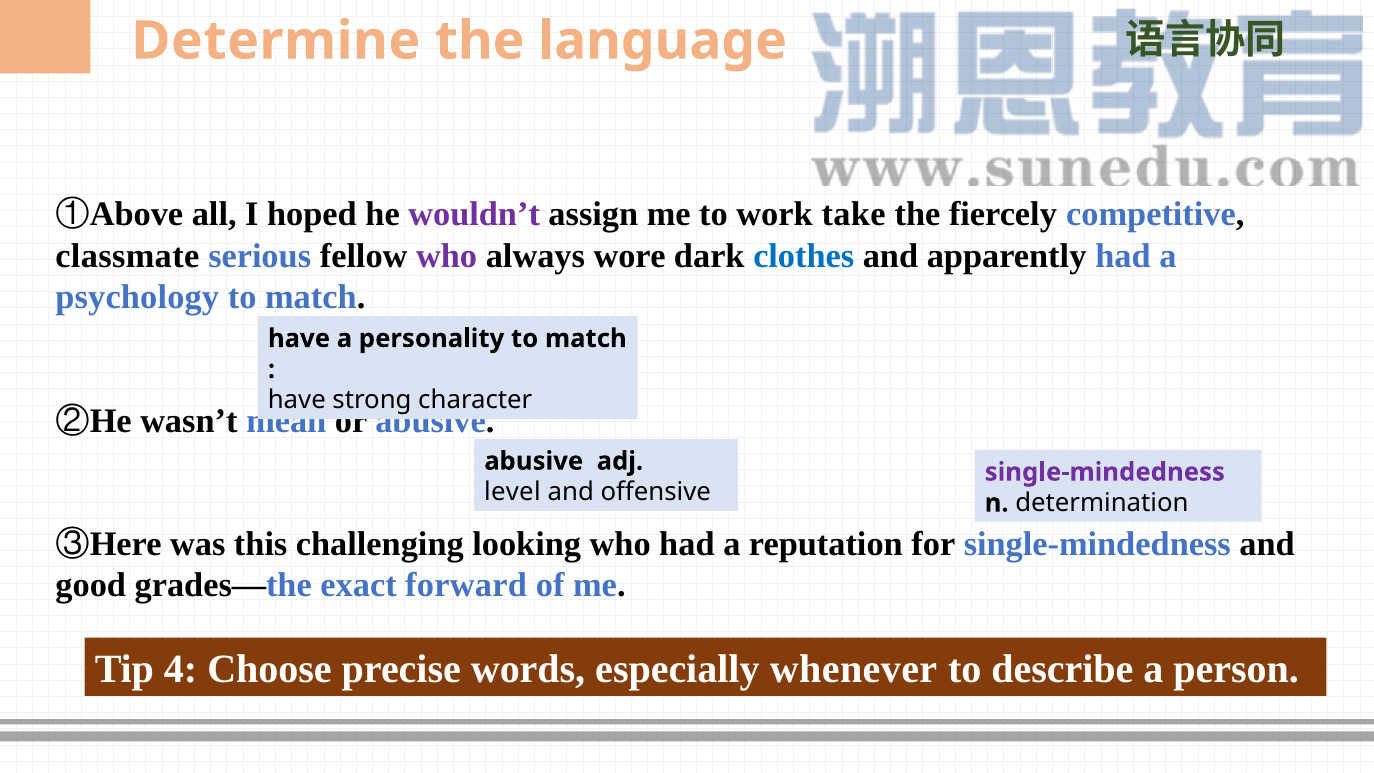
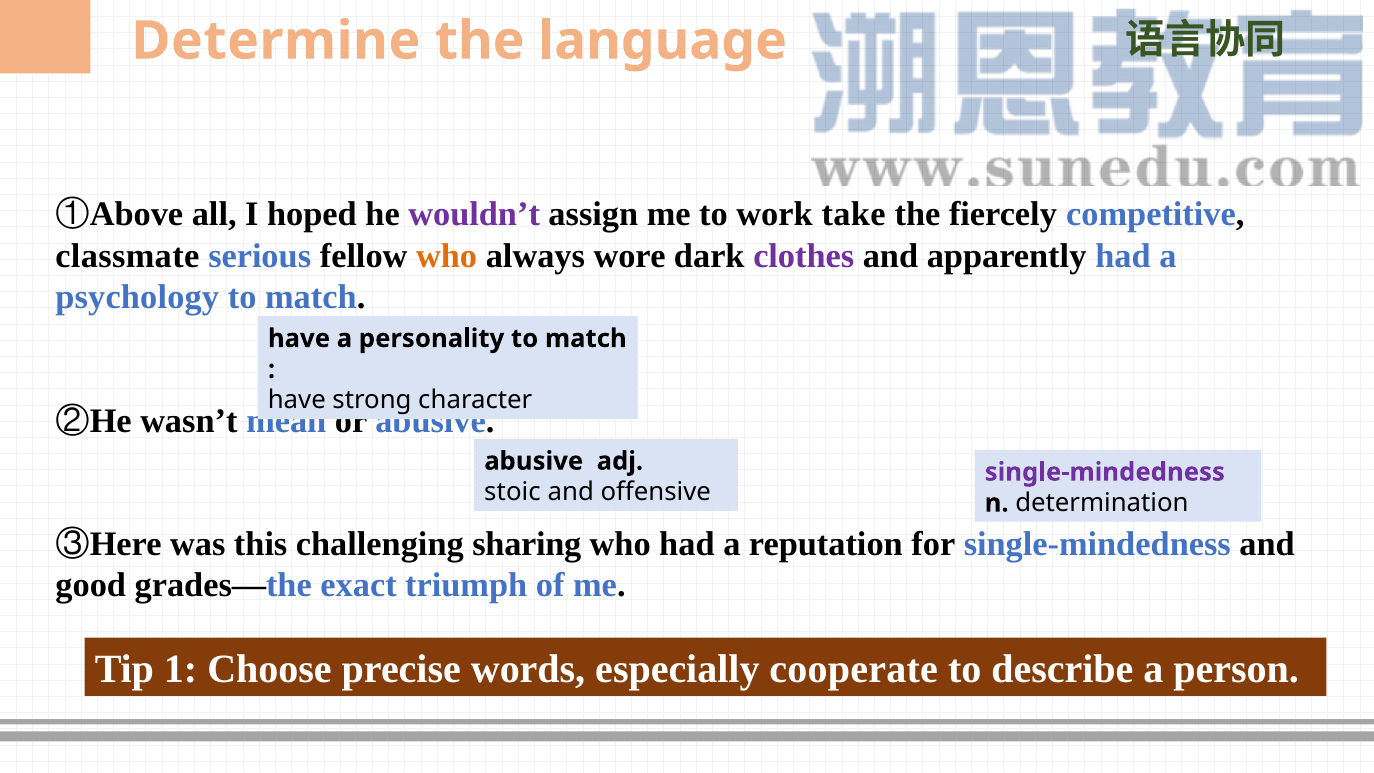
who at (447, 256) colour: purple -> orange
clothes colour: blue -> purple
level: level -> stoic
looking: looking -> sharing
forward: forward -> triumph
4: 4 -> 1
whenever: whenever -> cooperate
